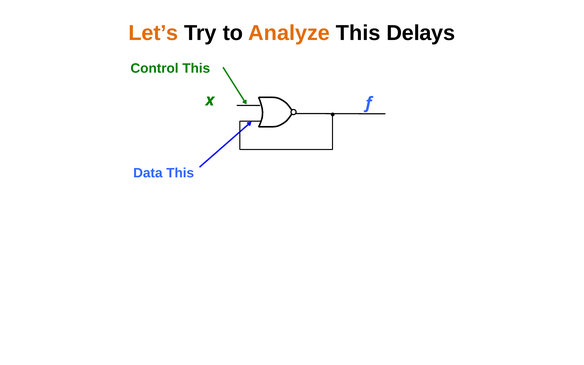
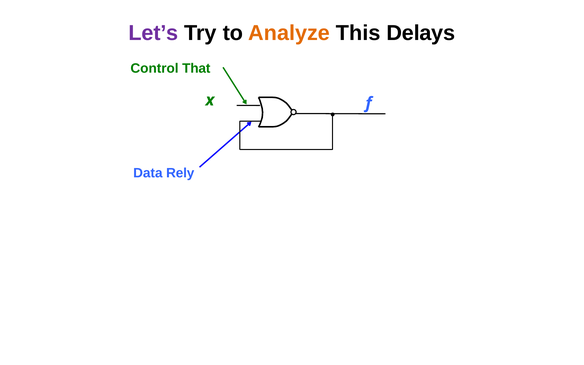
Let’s colour: orange -> purple
Control This: This -> That
Data This: This -> Rely
